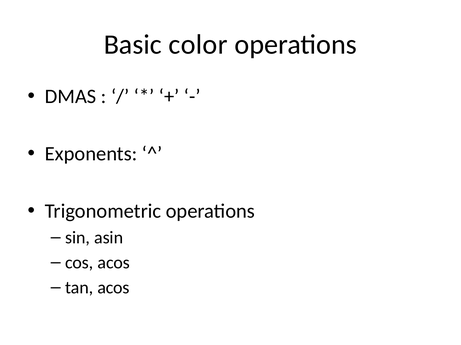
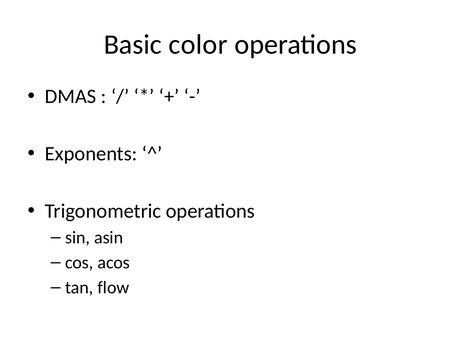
tan acos: acos -> flow
